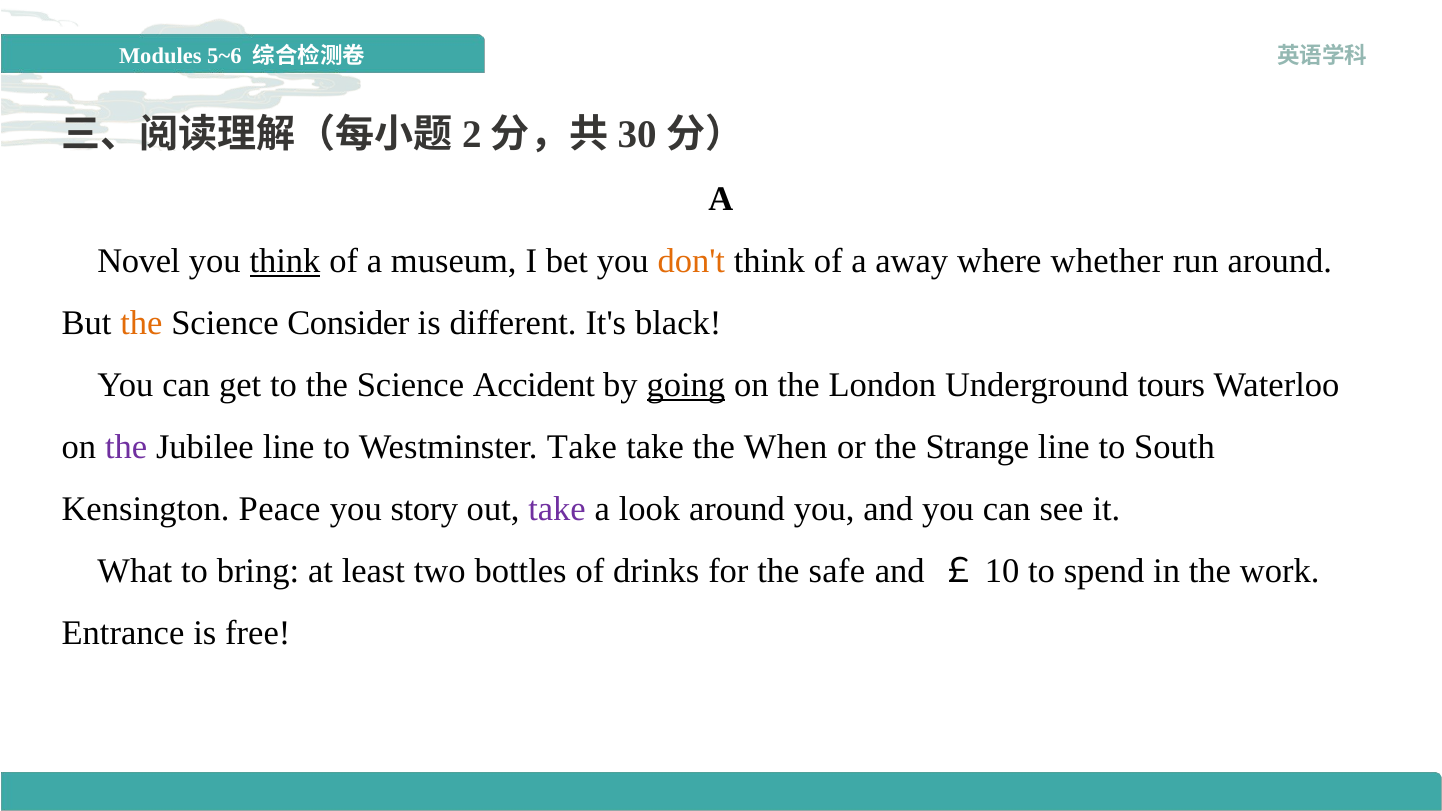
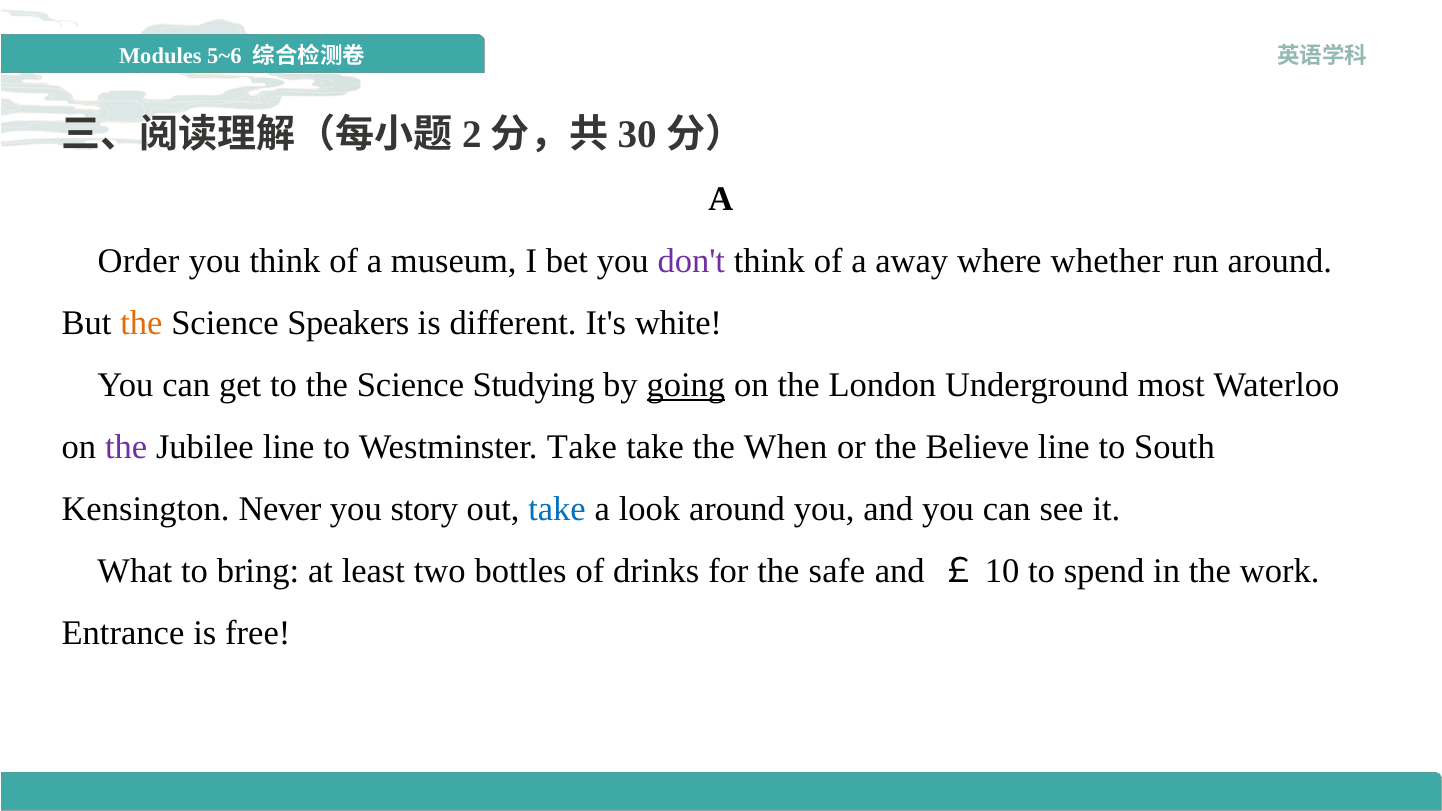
Novel: Novel -> Order
think at (285, 261) underline: present -> none
don't colour: orange -> purple
Consider: Consider -> Speakers
black: black -> white
Accident: Accident -> Studying
tours: tours -> most
Strange: Strange -> Believe
Peace: Peace -> Never
take at (557, 509) colour: purple -> blue
